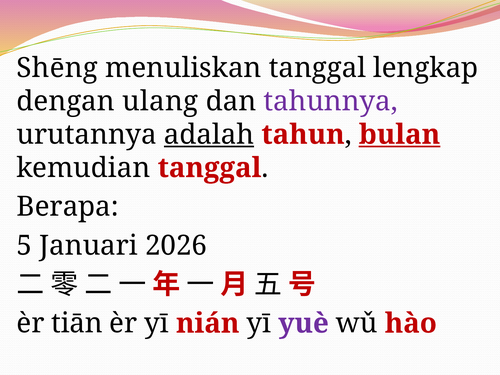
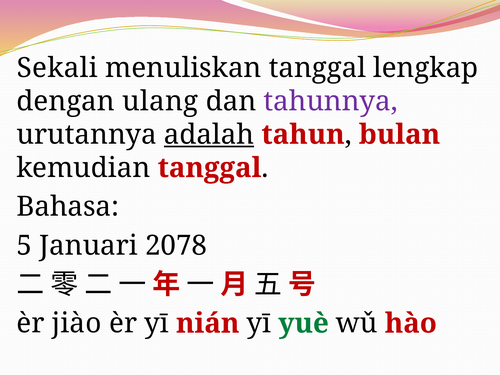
Shēng: Shēng -> Sekali
bulan underline: present -> none
Berapa: Berapa -> Bahasa
2026: 2026 -> 2078
tiān: tiān -> jiào
yuè colour: purple -> green
